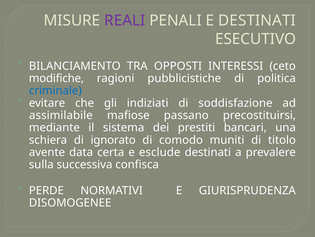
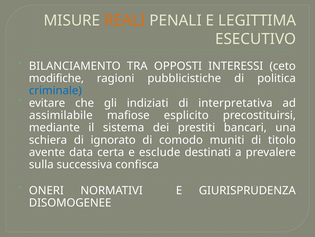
REALI colour: purple -> orange
E DESTINATI: DESTINATI -> LEGITTIMA
soddisfazione: soddisfazione -> interpretativa
passano: passano -> esplicito
PERDE: PERDE -> ONERI
